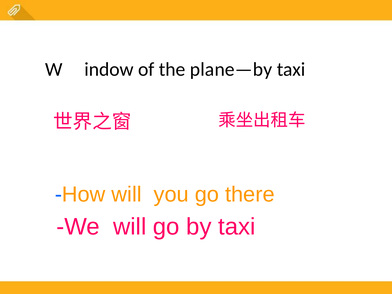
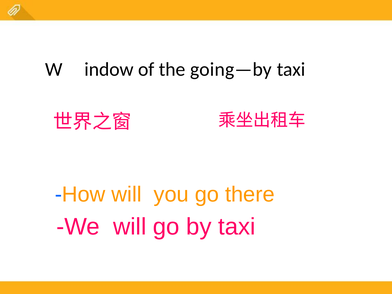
plane—by: plane—by -> going—by
